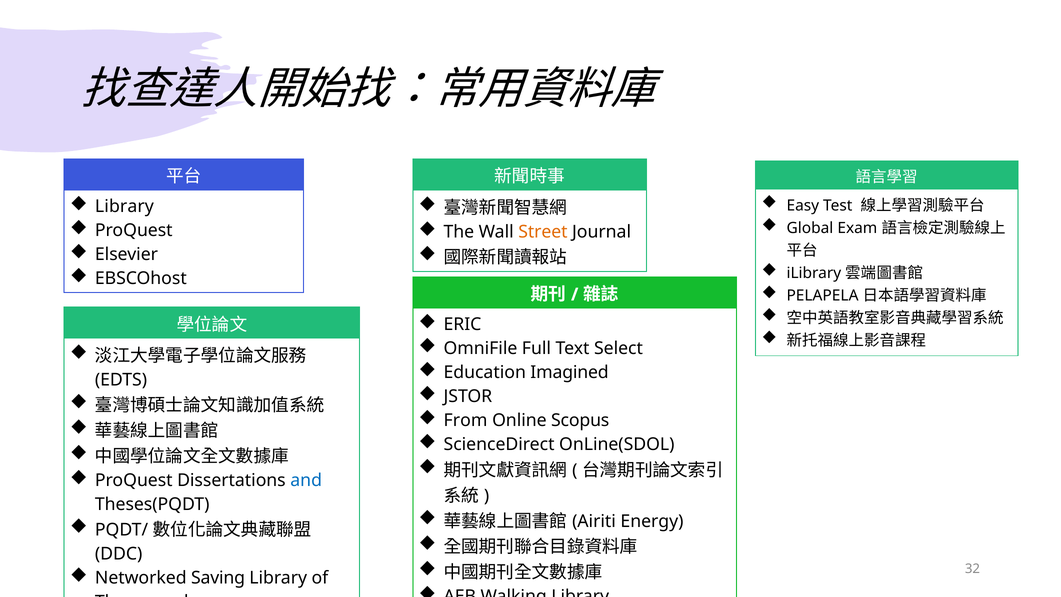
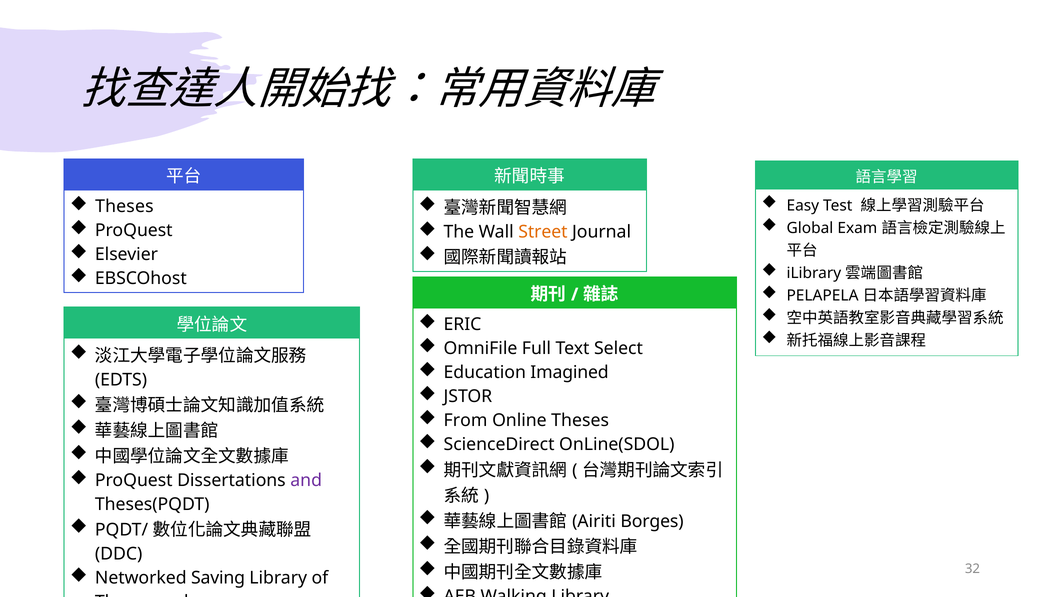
Library at (124, 206): Library -> Theses
Online Scopus: Scopus -> Theses
and at (306, 480) colour: blue -> purple
Energy: Energy -> Borges
